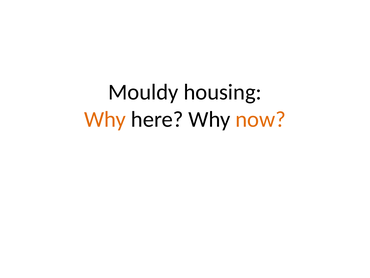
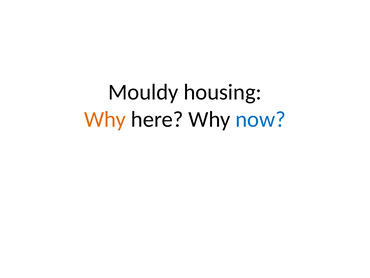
now colour: orange -> blue
